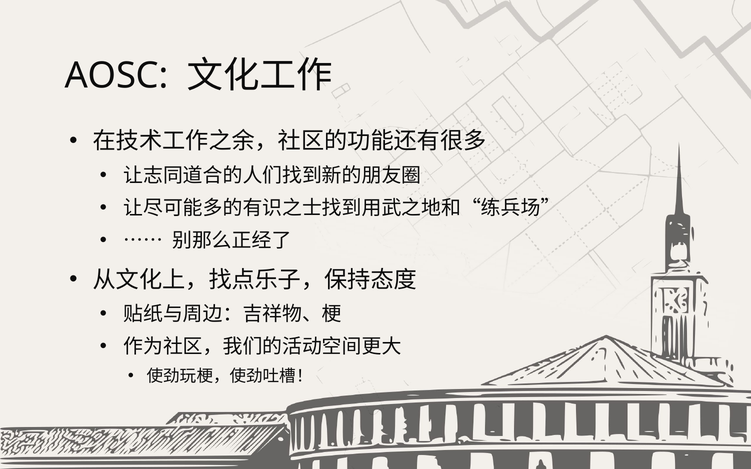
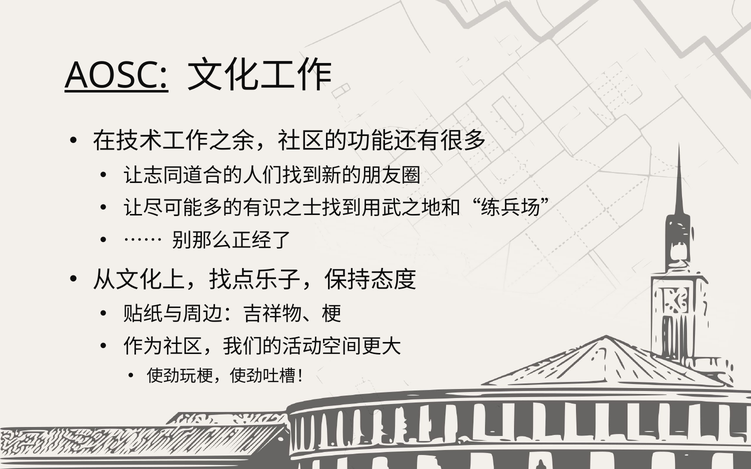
AOSC underline: none -> present
